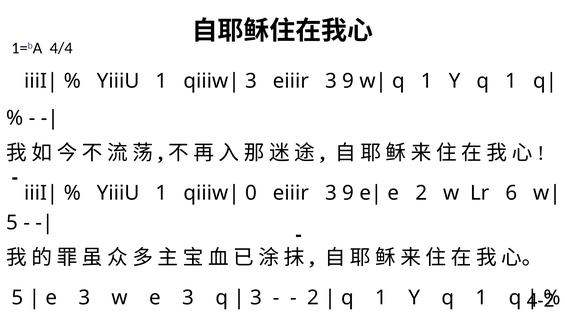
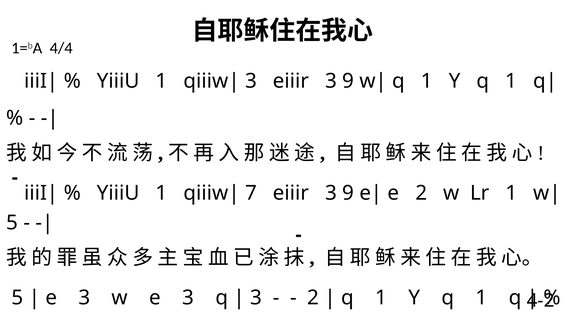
0: 0 -> 7
Lr 6: 6 -> 1
